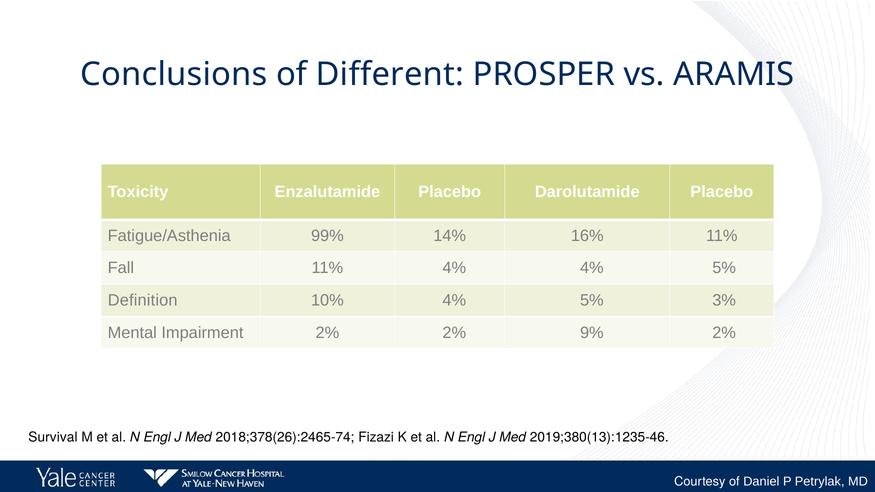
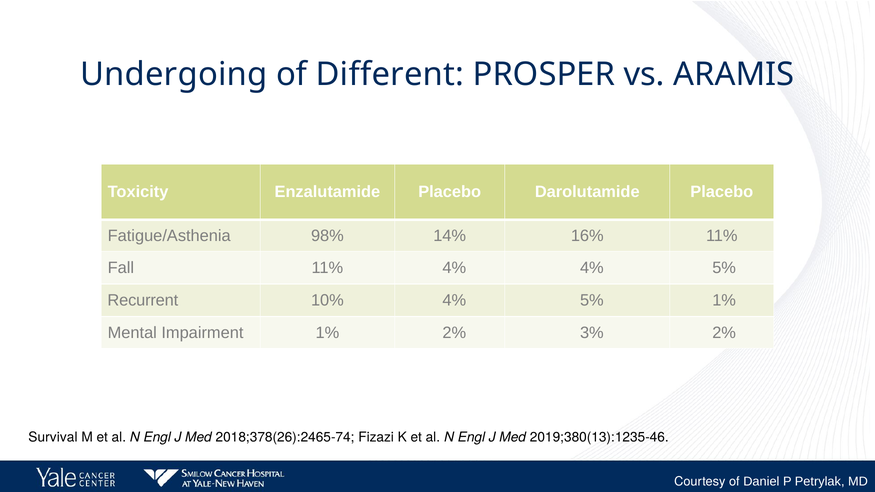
Conclusions: Conclusions -> Undergoing
99%: 99% -> 98%
Definition: Definition -> Recurrent
5% 3%: 3% -> 1%
Impairment 2%: 2% -> 1%
9%: 9% -> 3%
